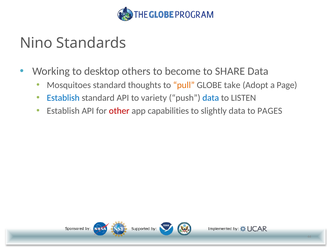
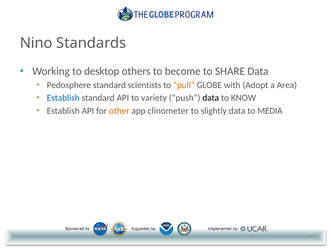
Mosquitoes: Mosquitoes -> Pedosphere
thoughts: thoughts -> scientists
take: take -> with
Page: Page -> Area
data at (211, 98) colour: blue -> black
LISTEN: LISTEN -> KNOW
other colour: red -> orange
capabilities: capabilities -> clinometer
PAGES: PAGES -> MEDIA
